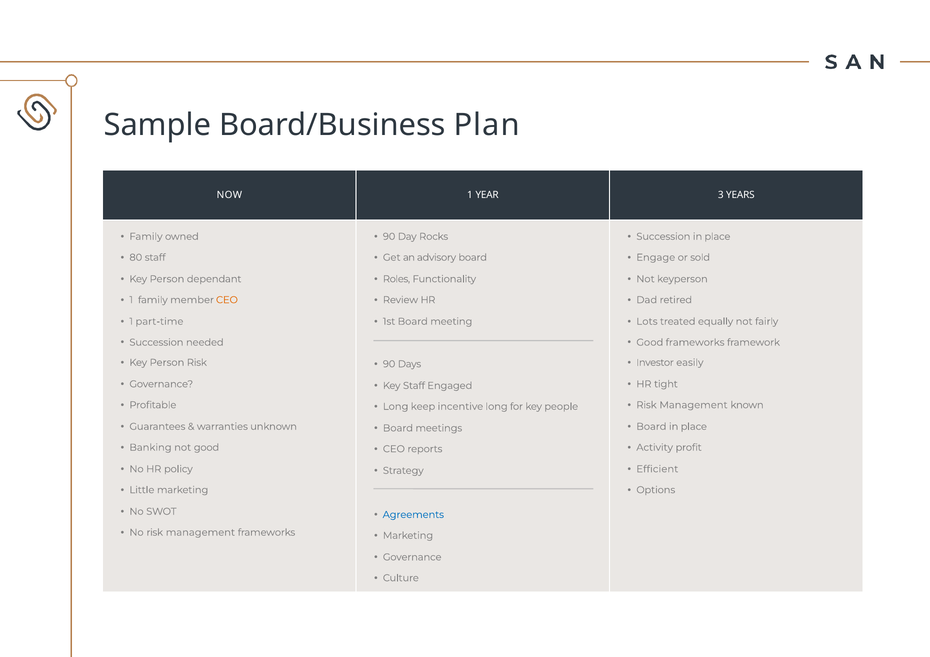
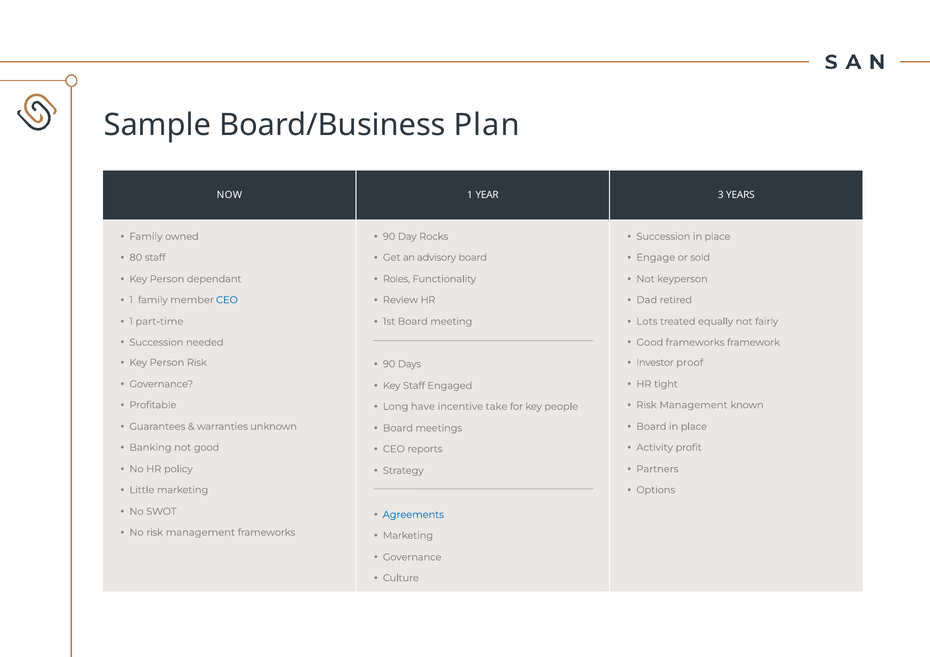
CEO at (227, 300) colour: orange -> blue
easily: easily -> proof
keep: keep -> have
incentive long: long -> take
Efficient: Efficient -> Partners
